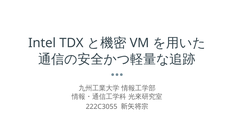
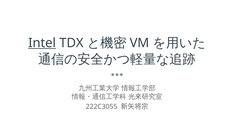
Intel underline: none -> present
